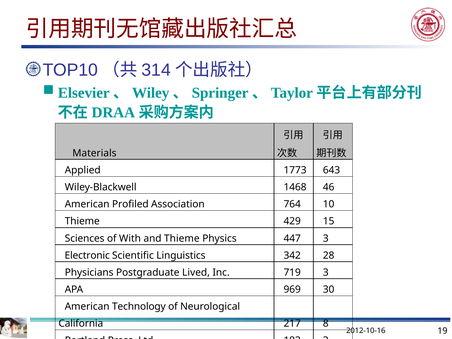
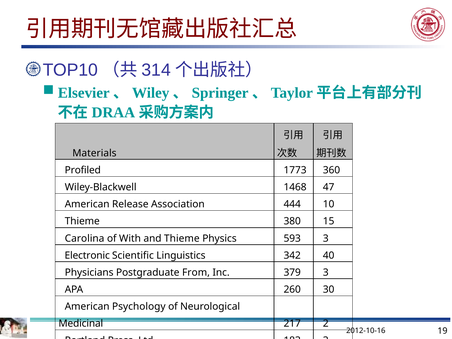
Applied: Applied -> Profiled
643: 643 -> 360
46: 46 -> 47
Profiled: Profiled -> Release
764: 764 -> 444
429: 429 -> 380
Sciences: Sciences -> Carolina
447: 447 -> 593
28: 28 -> 40
Lived: Lived -> From
719: 719 -> 379
969: 969 -> 260
Technology: Technology -> Psychology
California: California -> Medicinal
8: 8 -> 2
